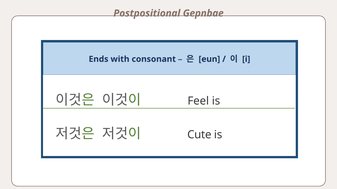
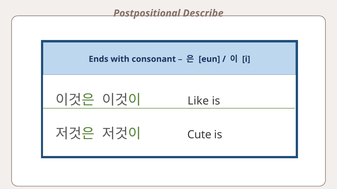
Gepnbae: Gepnbae -> Describe
Feel: Feel -> Like
